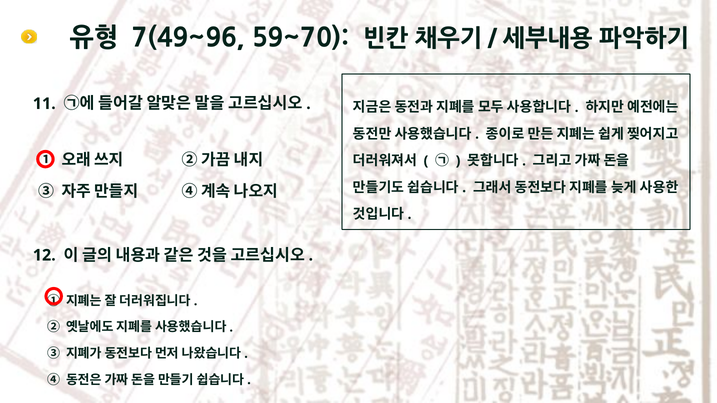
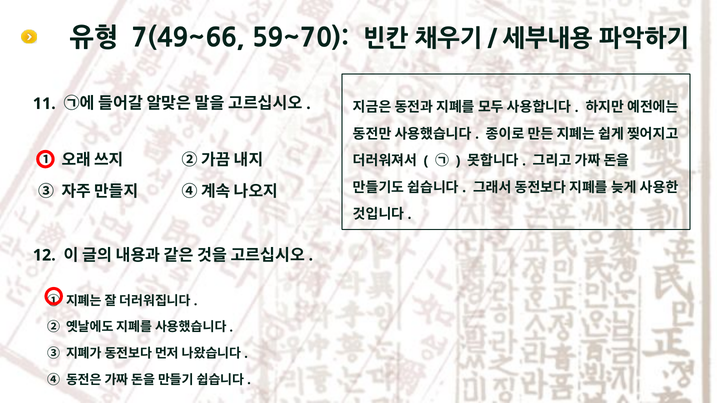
7(49~96: 7(49~96 -> 7(49~66
